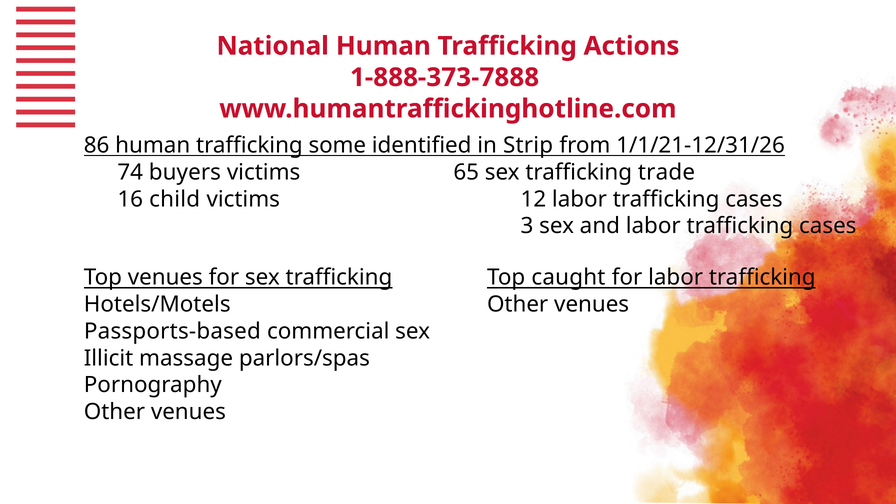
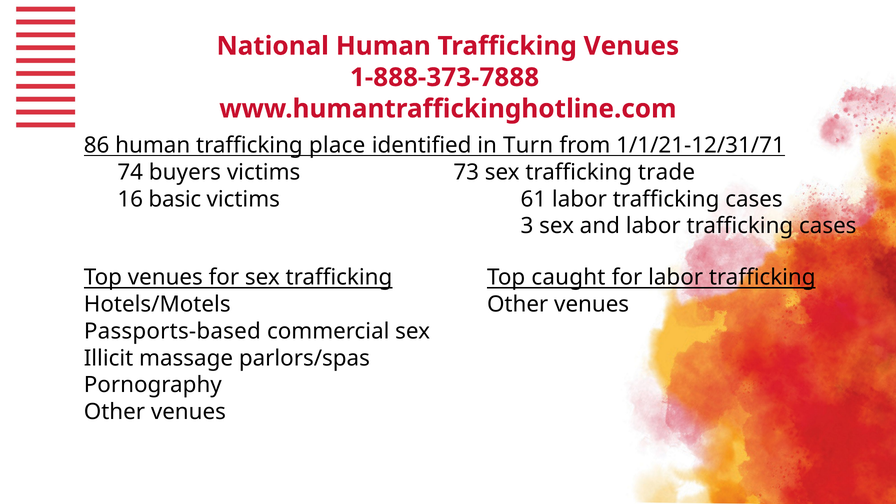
Trafficking Actions: Actions -> Venues
some: some -> place
Strip: Strip -> Turn
1/1/21-12/31/26: 1/1/21-12/31/26 -> 1/1/21-12/31/71
65: 65 -> 73
child: child -> basic
12: 12 -> 61
